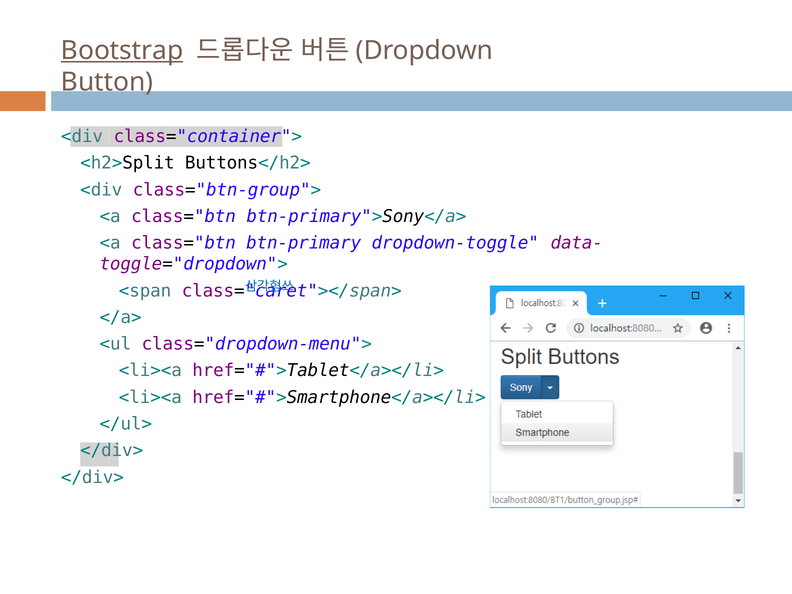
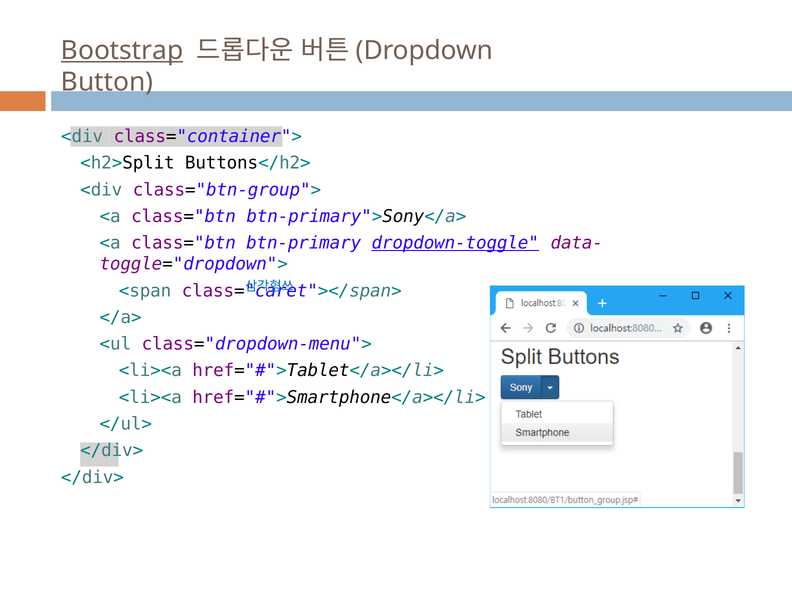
dropdown-toggle underline: none -> present
